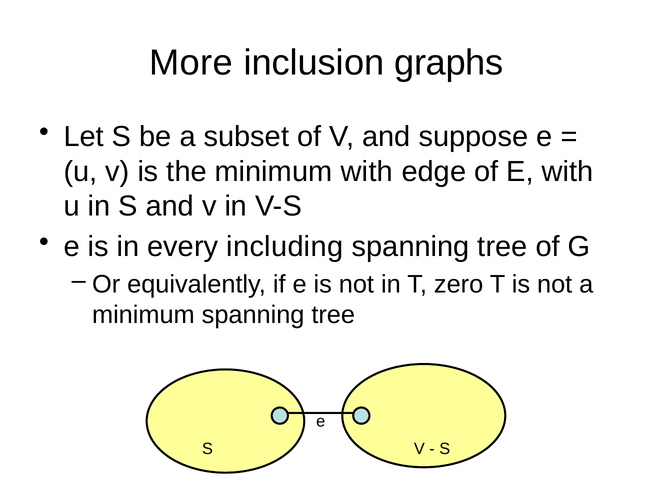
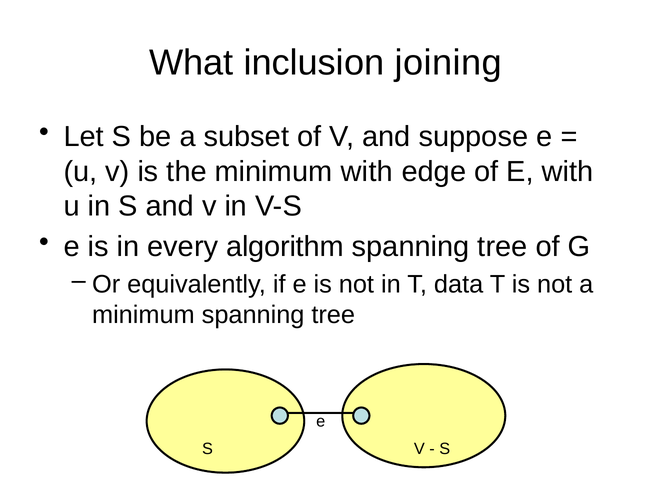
More: More -> What
graphs: graphs -> joining
including: including -> algorithm
zero: zero -> data
